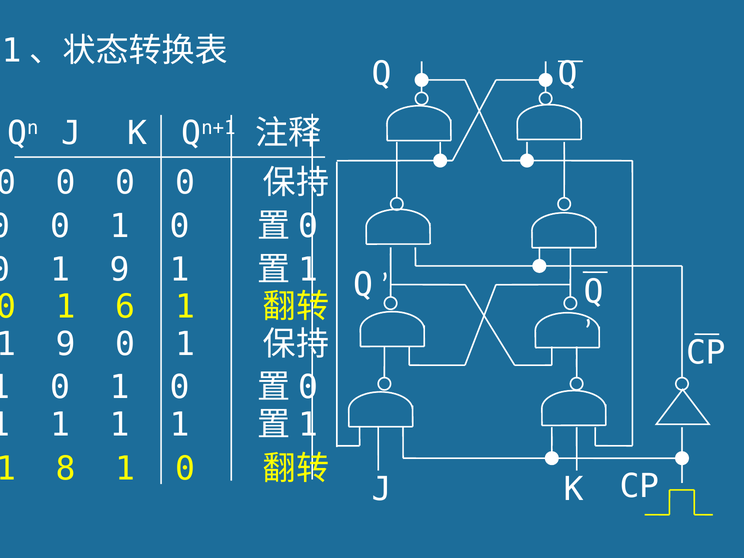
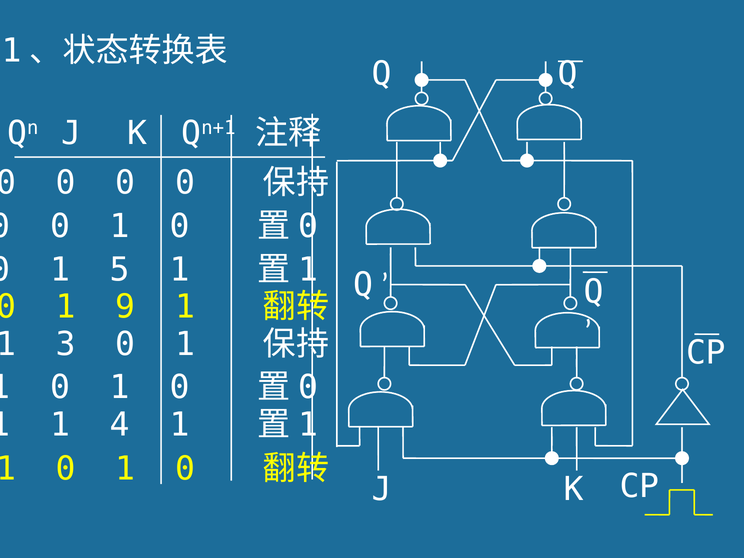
9 at (120, 270): 9 -> 5
6: 6 -> 9
9 at (66, 344): 9 -> 3
1 at (120, 425): 1 -> 4
8 at (66, 469): 8 -> 0
